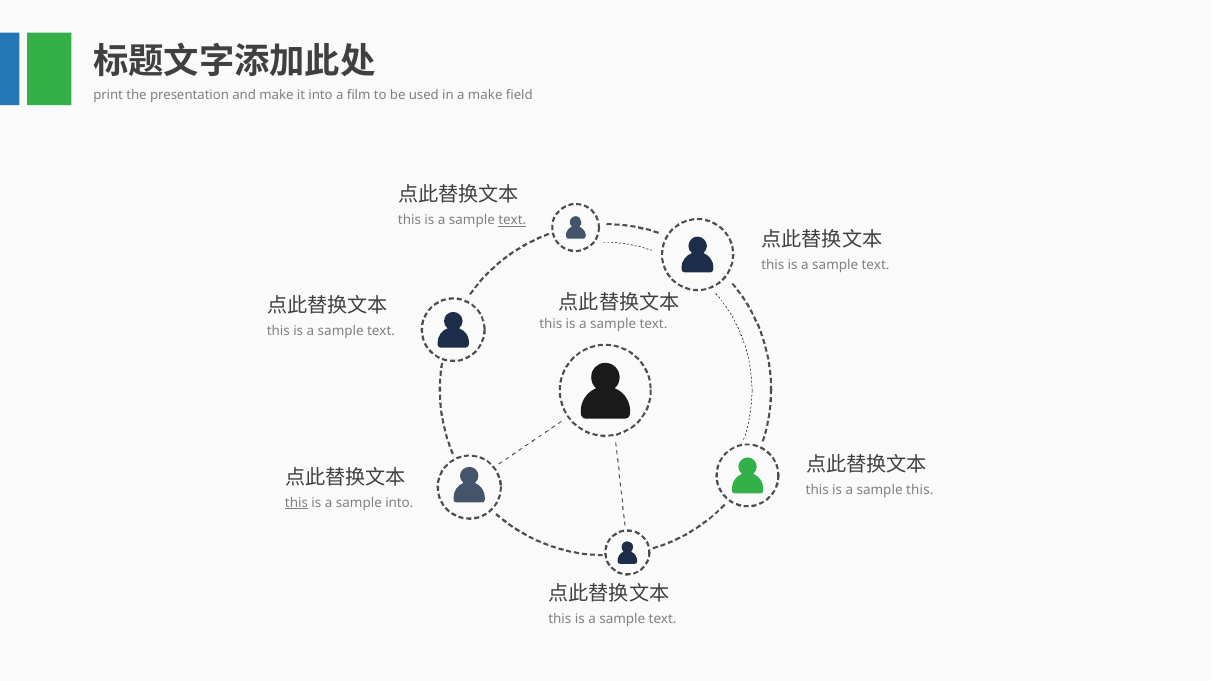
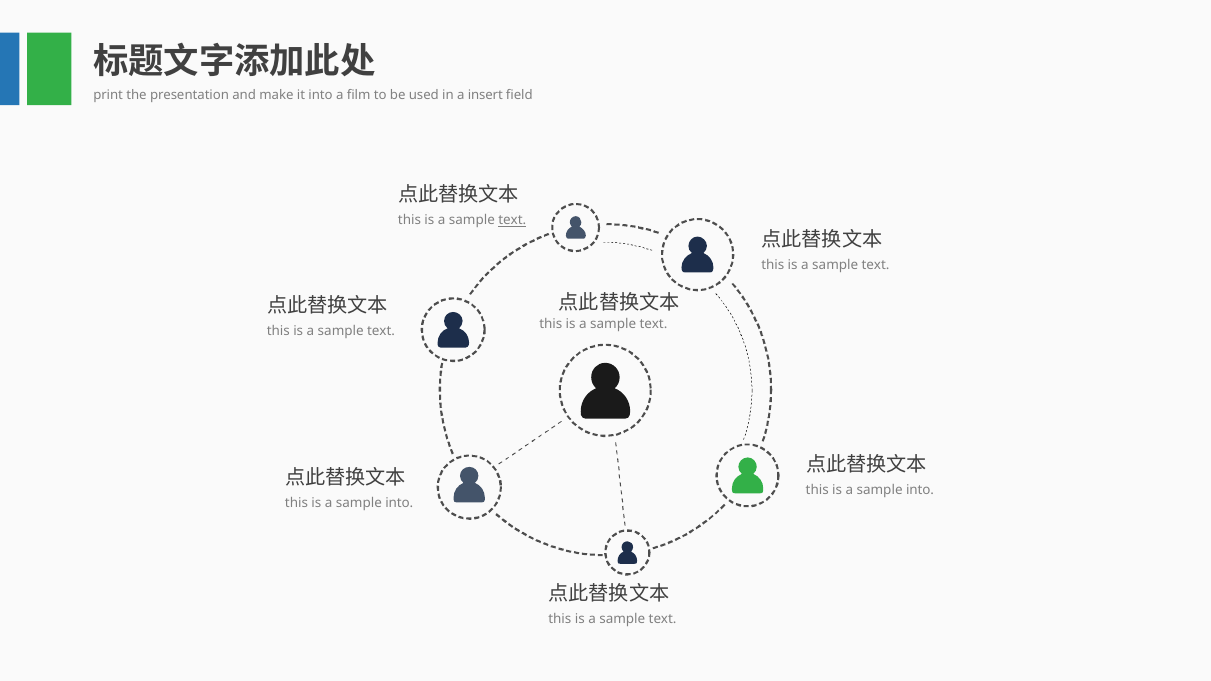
a make: make -> insert
this at (920, 490): this -> into
this at (297, 503) underline: present -> none
